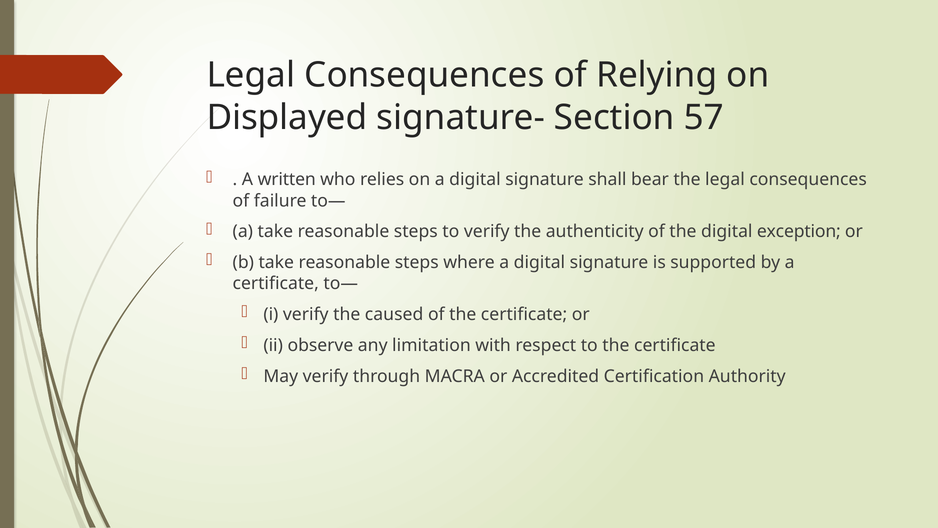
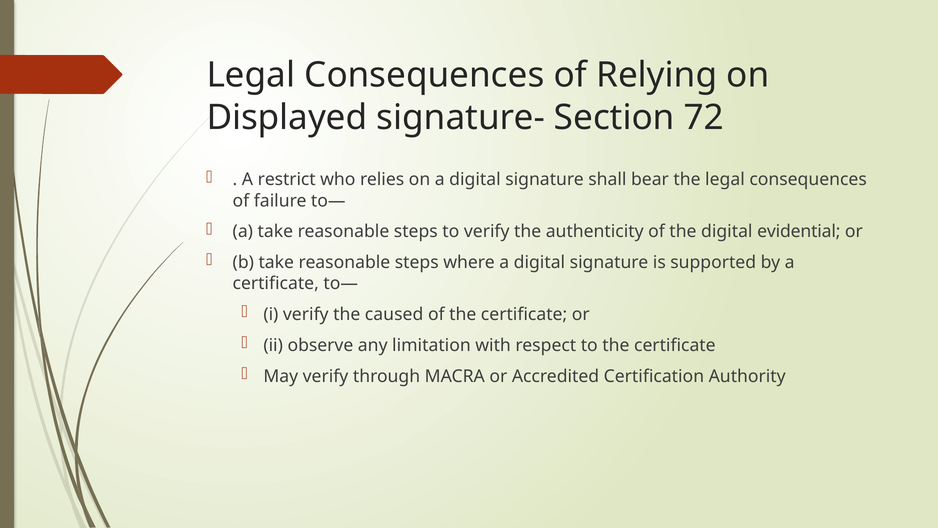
57: 57 -> 72
written: written -> restrict
exception: exception -> evidential
